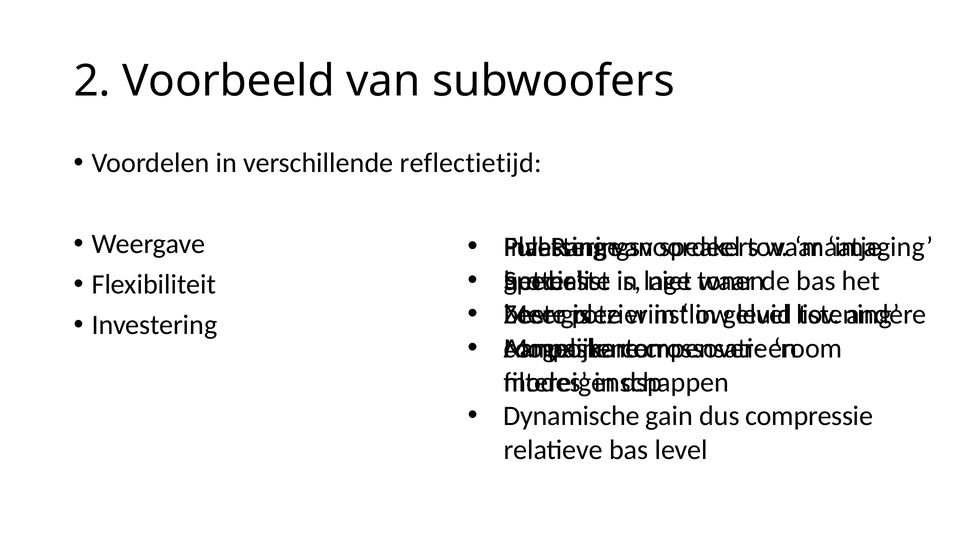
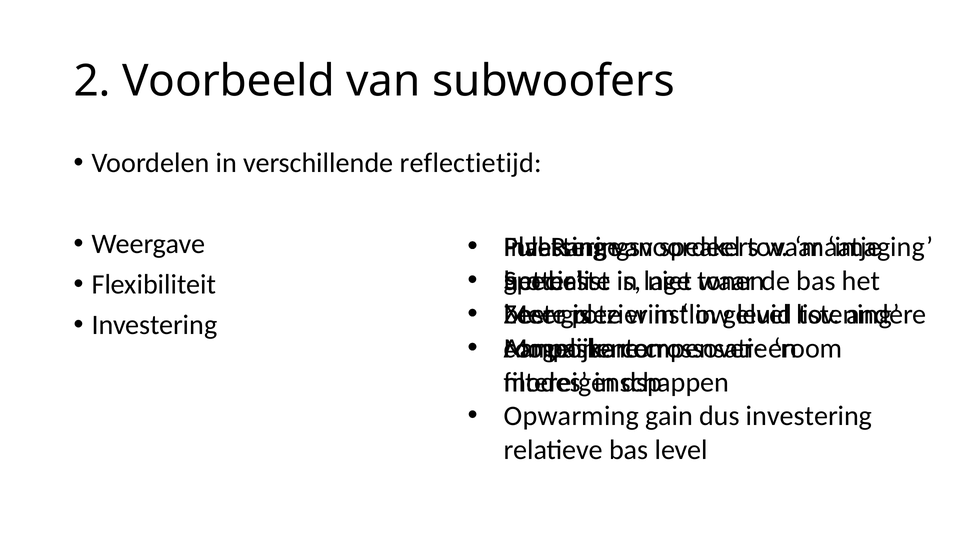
Dynamische: Dynamische -> Opwarming
dus compressie: compressie -> investering
